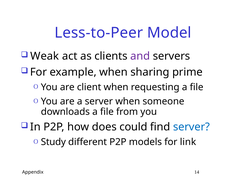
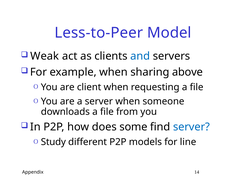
and colour: purple -> blue
prime: prime -> above
could: could -> some
link: link -> line
